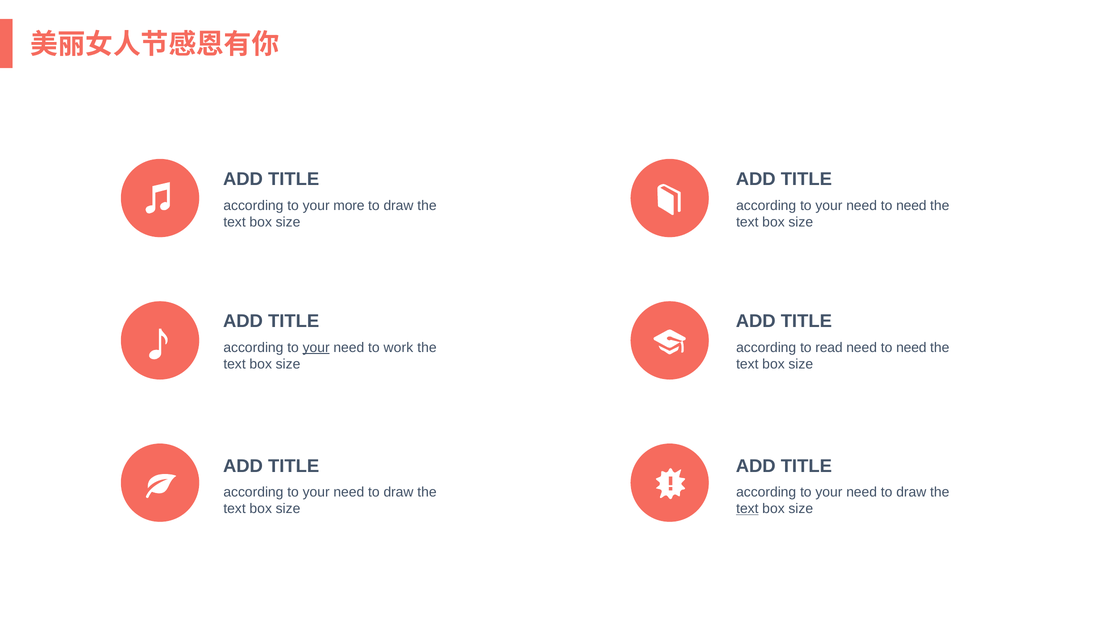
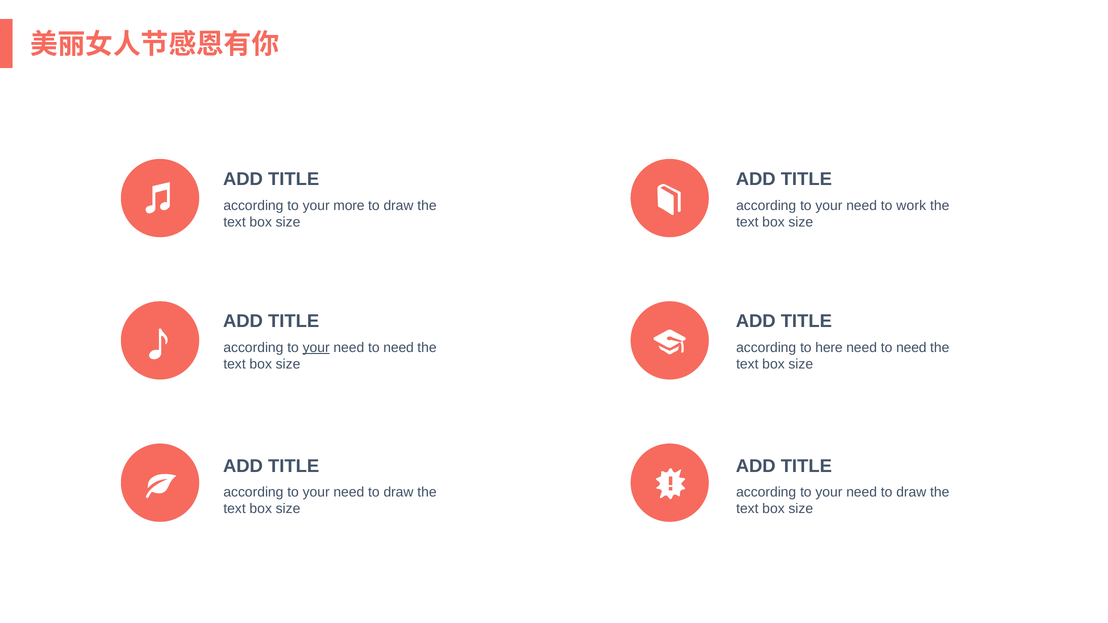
your need to need: need -> work
work at (398, 348): work -> need
read: read -> here
text at (747, 509) underline: present -> none
